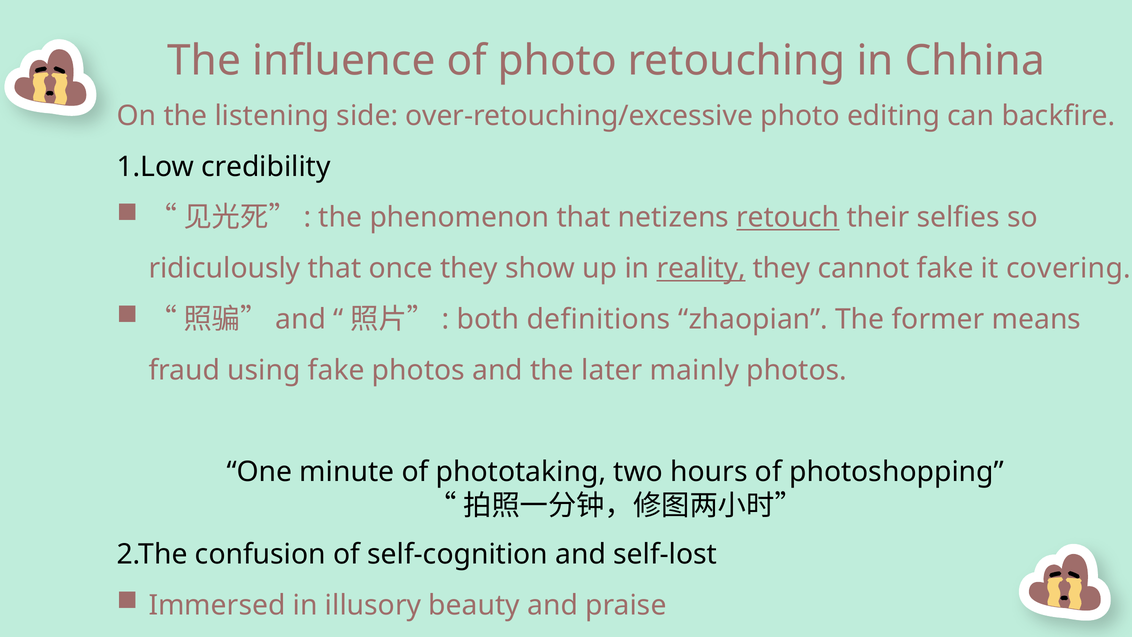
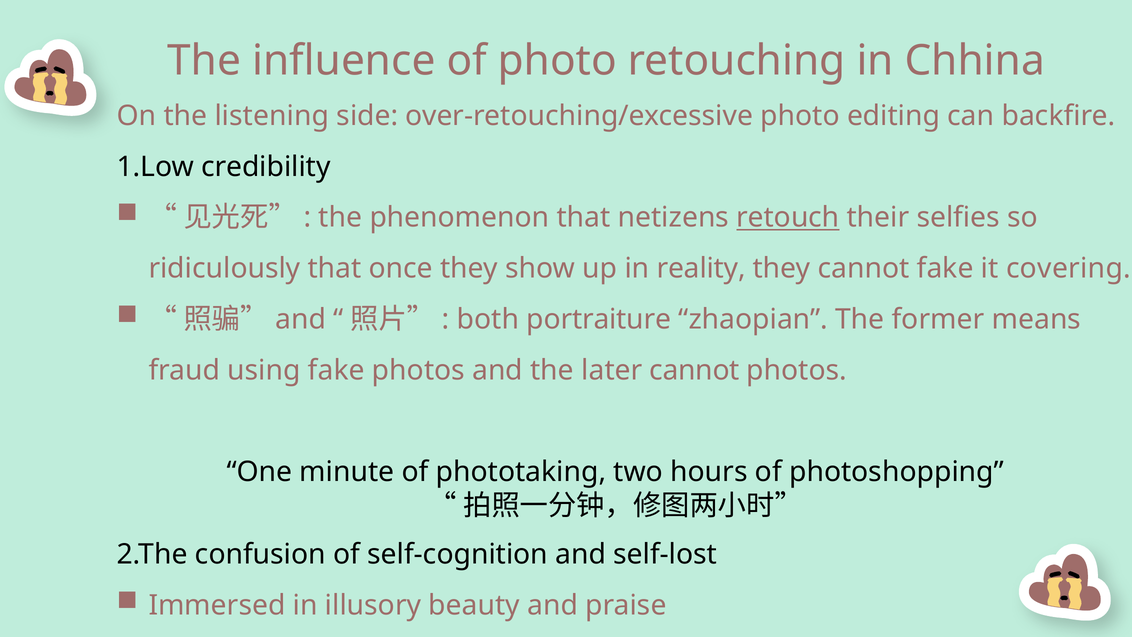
reality underline: present -> none
definitions: definitions -> portraiture
later mainly: mainly -> cannot
